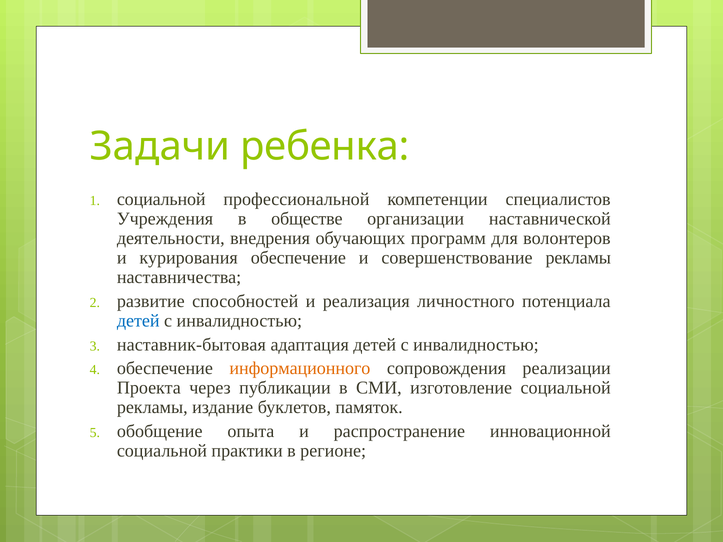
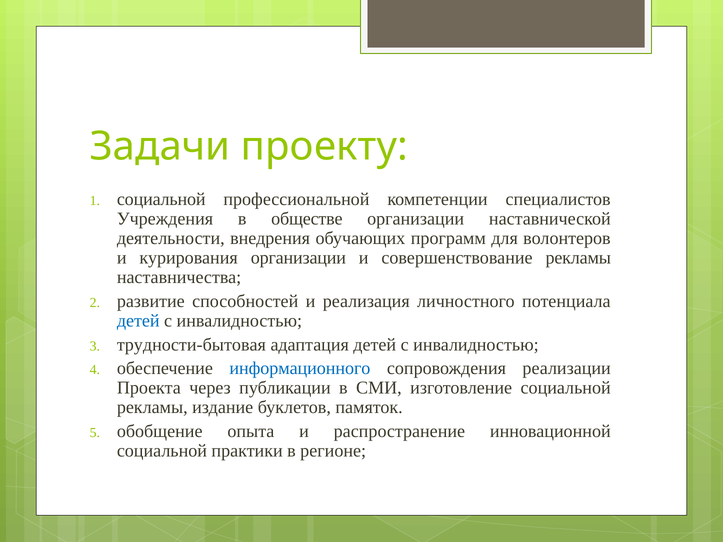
ребенка: ребенка -> проекту
курирования обеспечение: обеспечение -> организации
наставник-бытовая: наставник-бытовая -> трудности-бытовая
информационного colour: orange -> blue
